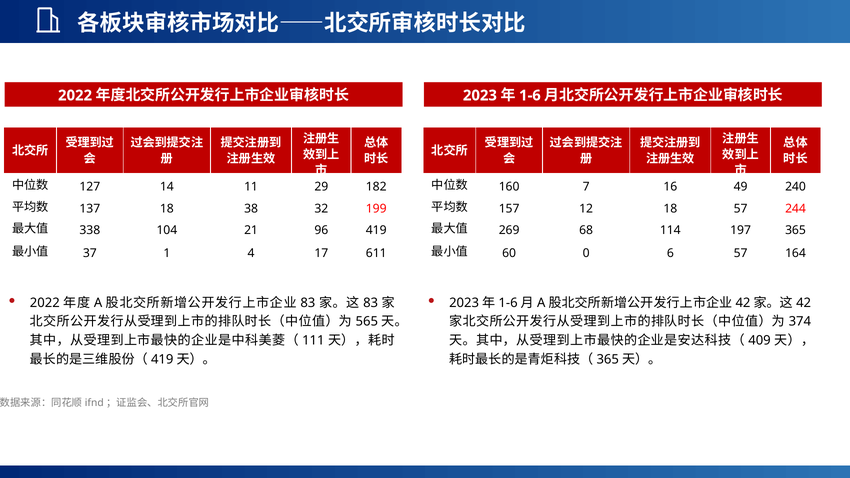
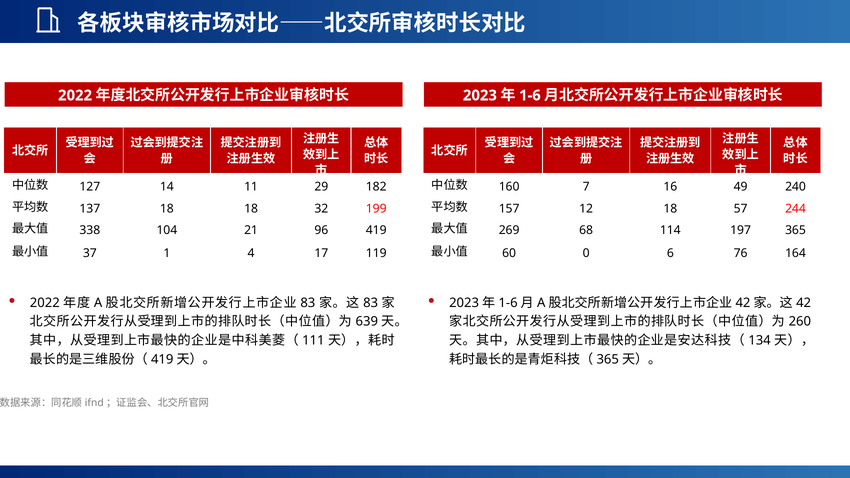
18 38: 38 -> 18
611: 611 -> 119
6 57: 57 -> 76
565: 565 -> 639
374: 374 -> 260
409: 409 -> 134
